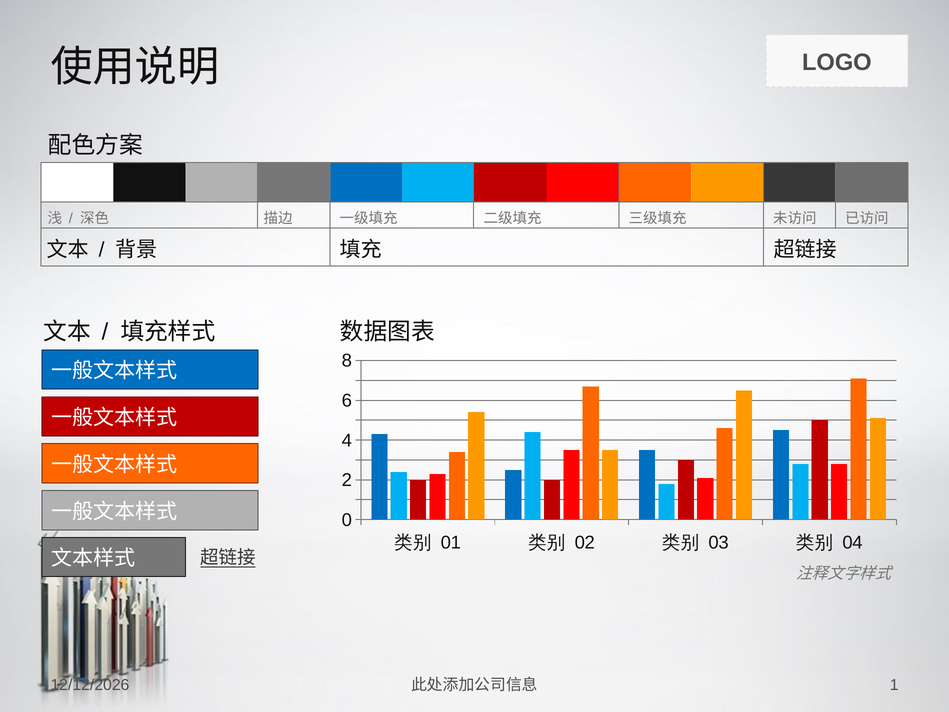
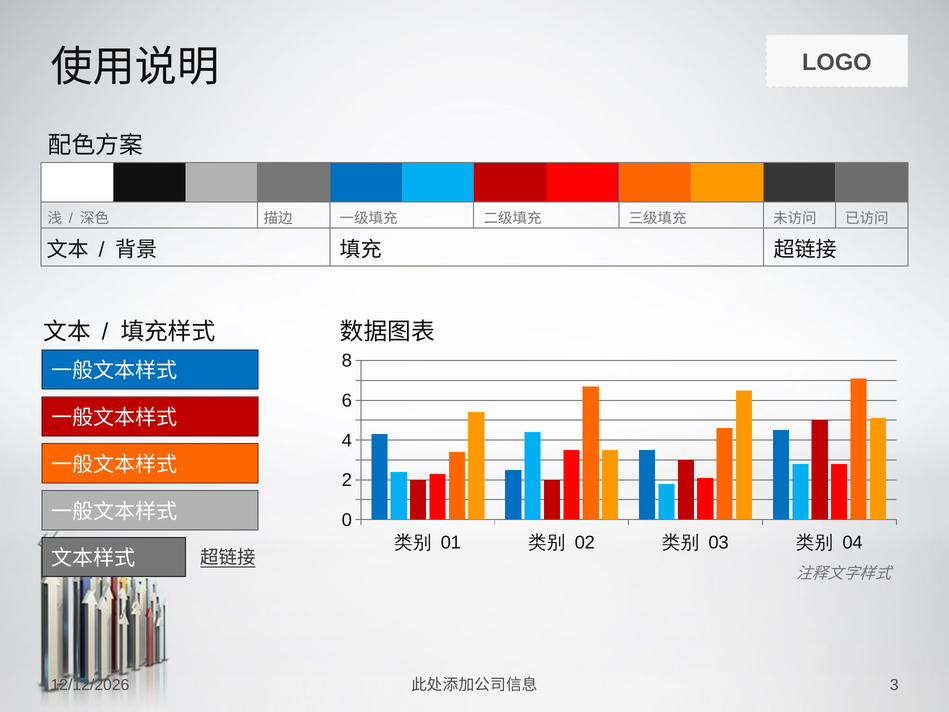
1: 1 -> 3
